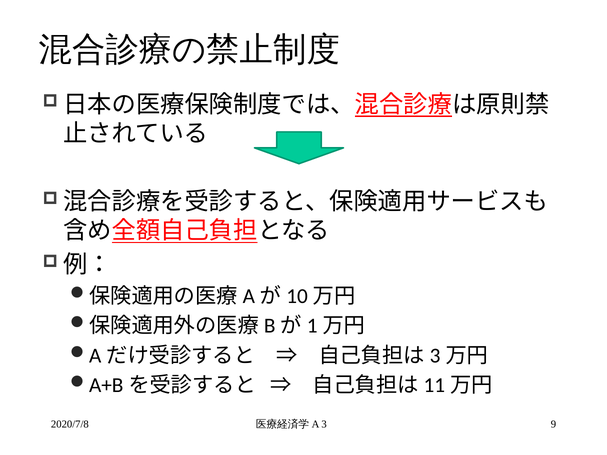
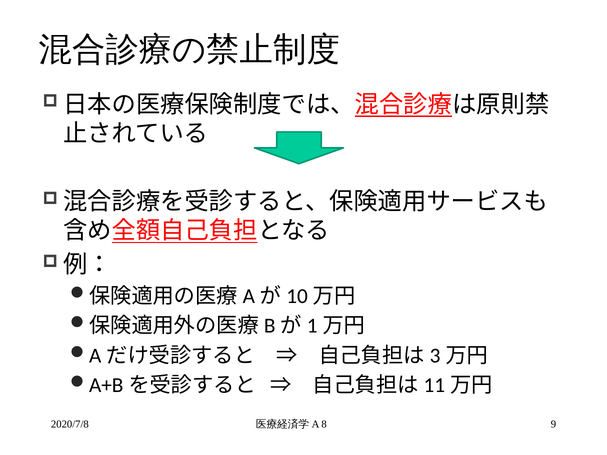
3: 3 -> 8
